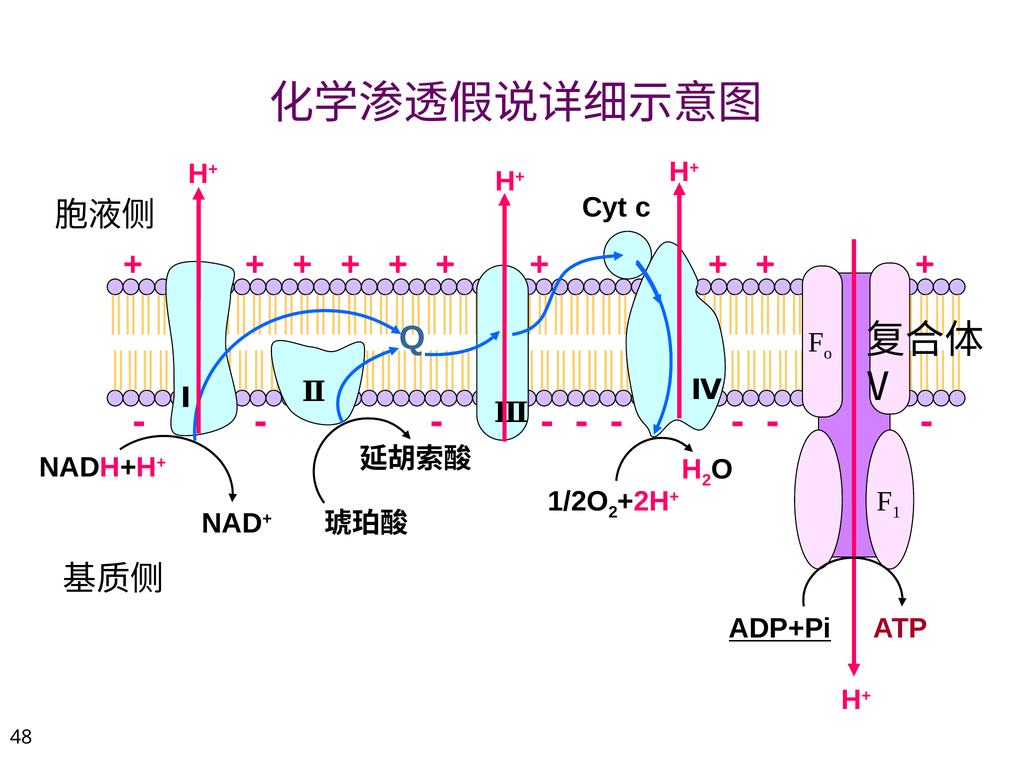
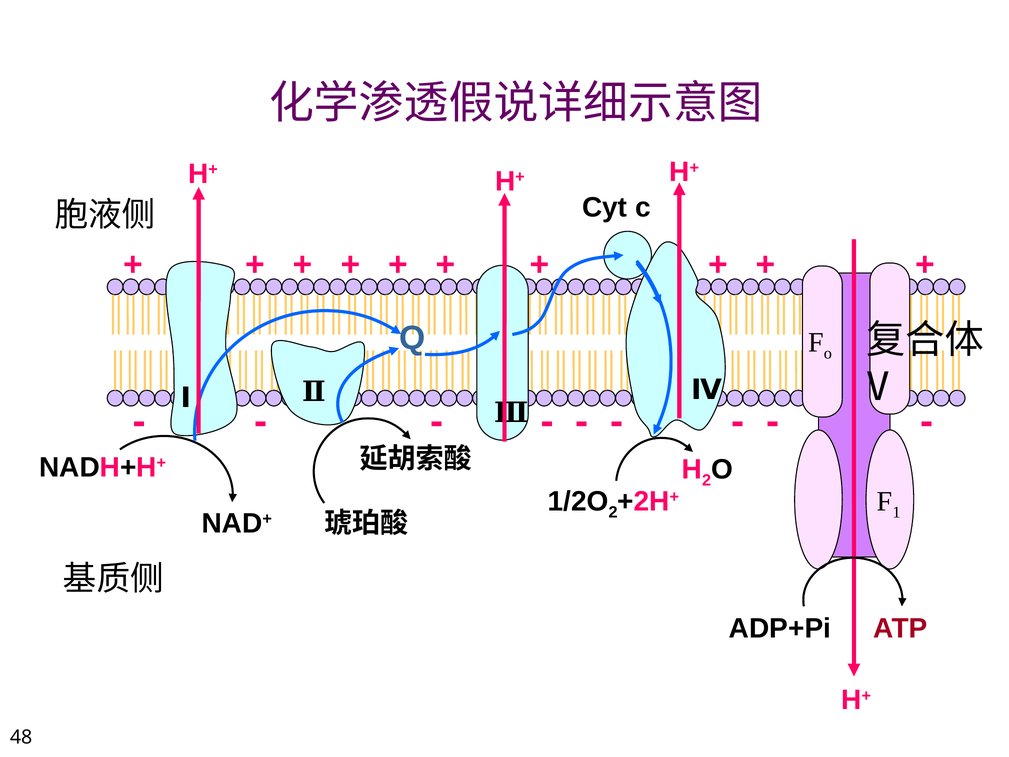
ADP+Pi underline: present -> none
